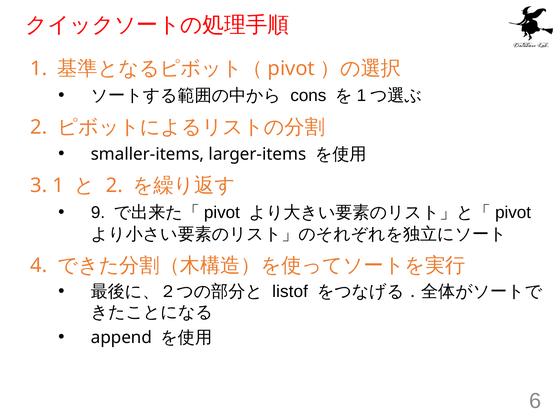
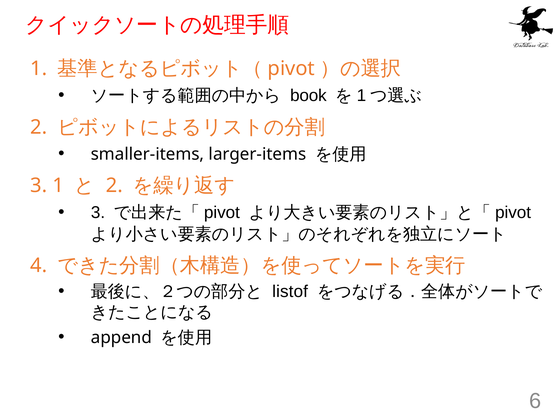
cons: cons -> book
9 at (98, 213): 9 -> 3
